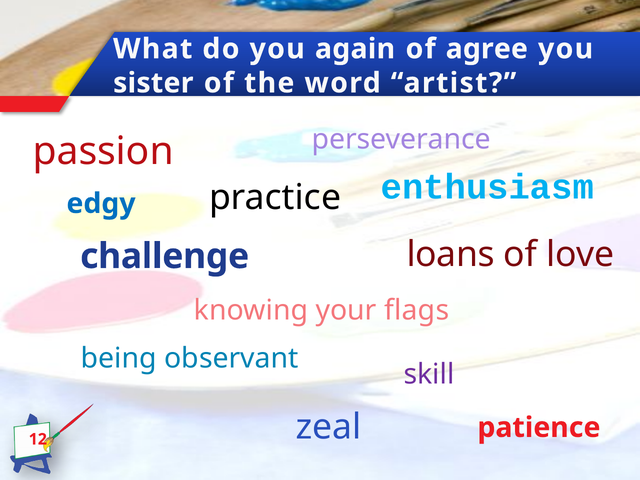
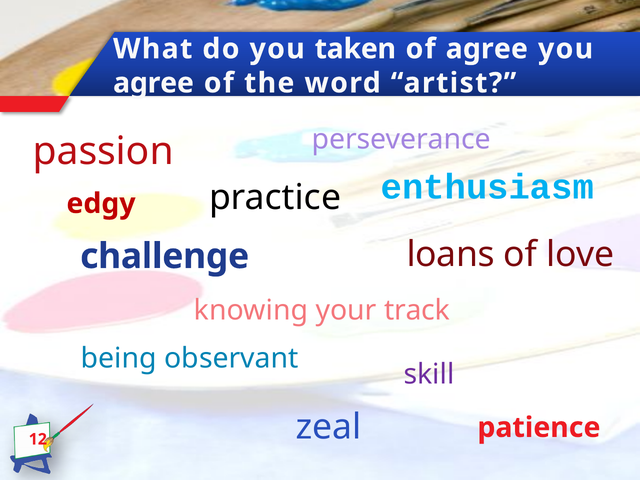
again: again -> taken
sister at (153, 83): sister -> agree
edgy colour: blue -> red
flags: flags -> track
